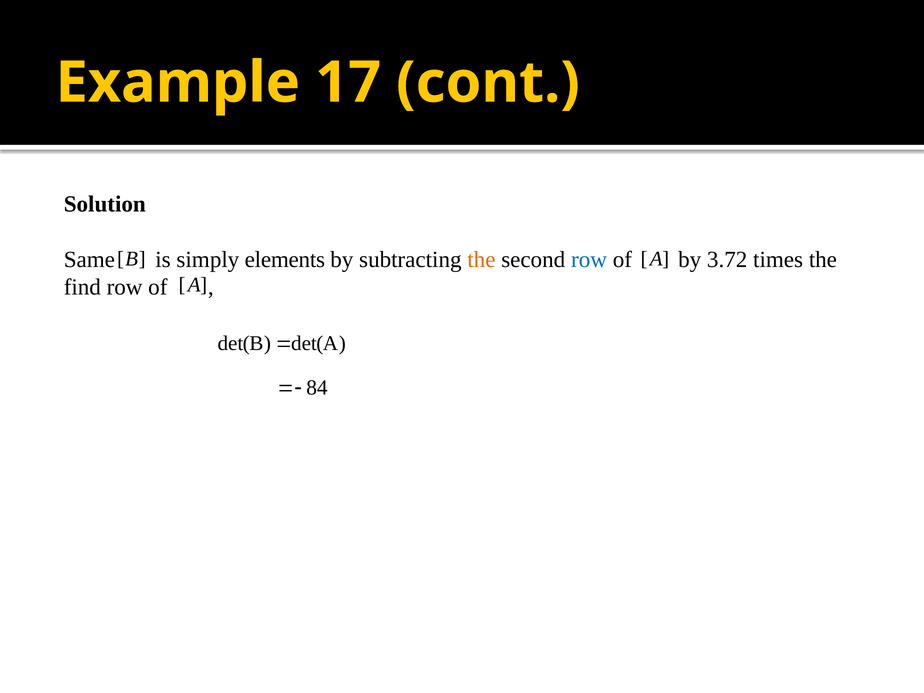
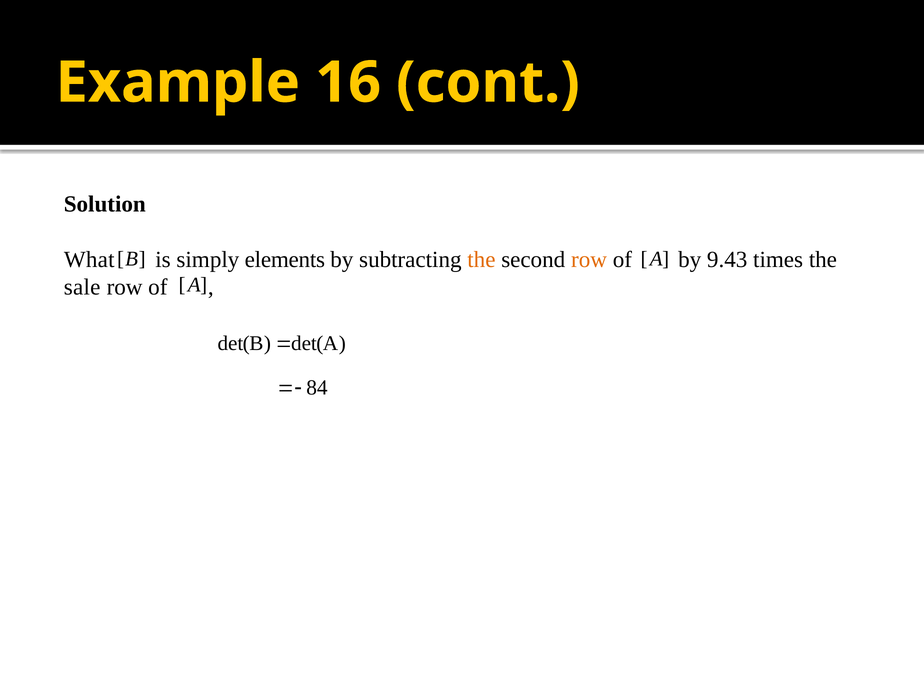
17: 17 -> 16
Same: Same -> What
row at (589, 260) colour: blue -> orange
3.72: 3.72 -> 9.43
find: find -> sale
